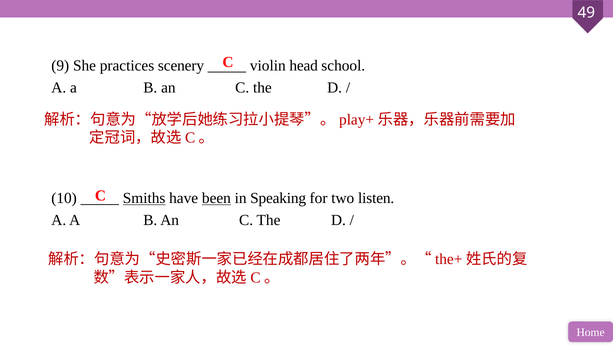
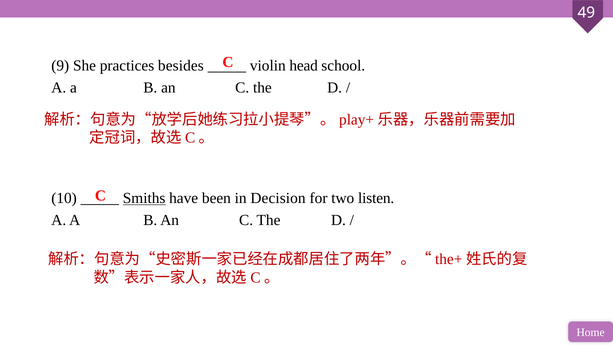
scenery: scenery -> besides
been underline: present -> none
Speaking: Speaking -> Decision
